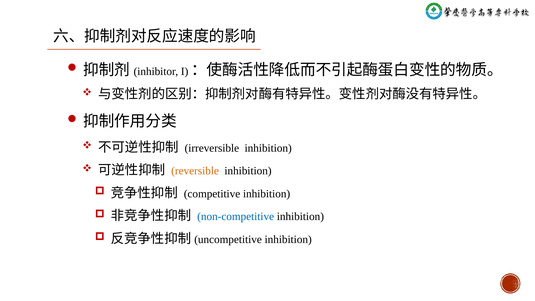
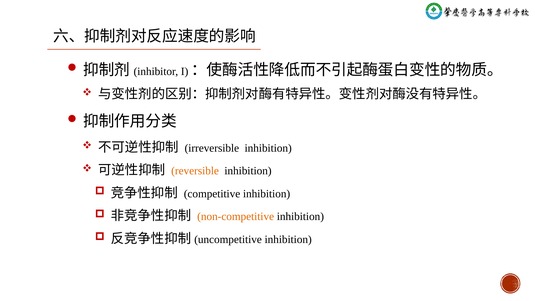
non-competitive colour: blue -> orange
